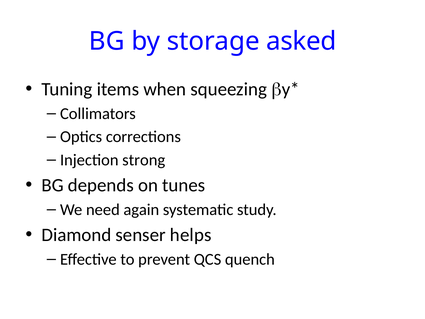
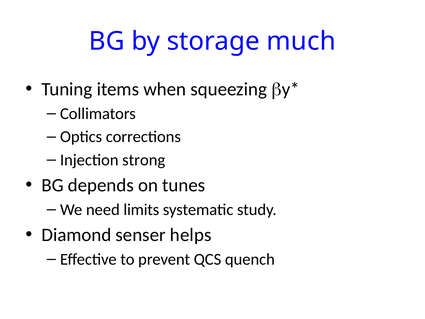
asked: asked -> much
again: again -> limits
